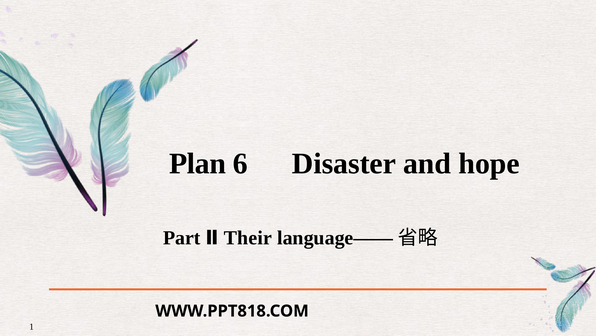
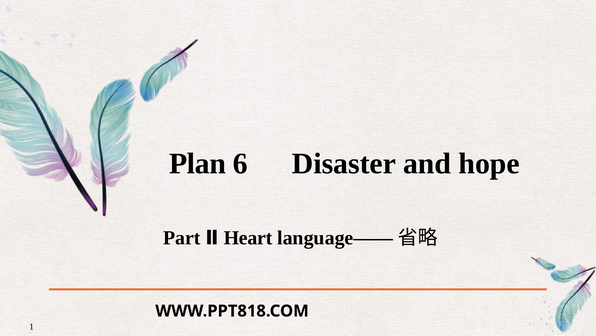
Their: Their -> Heart
